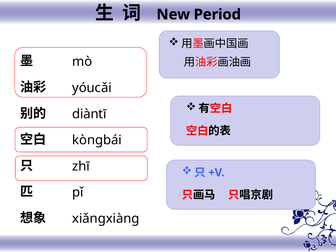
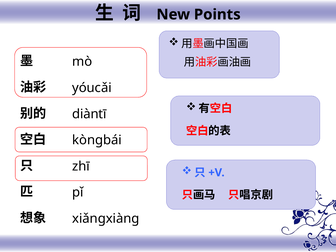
Period: Period -> Points
